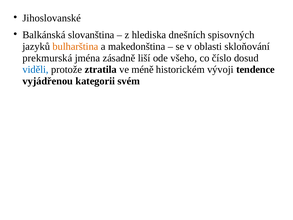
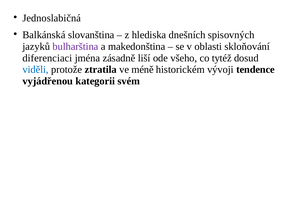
Jihoslovanské: Jihoslovanské -> Jednoslabičná
bulharština colour: orange -> purple
prekmurská: prekmurská -> diferenciaci
číslo: číslo -> tytéž
